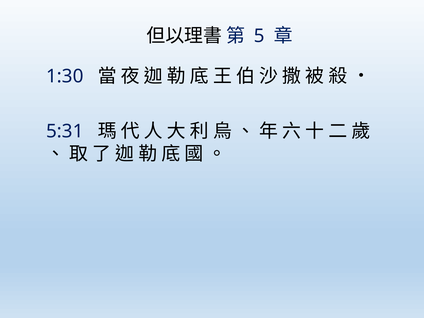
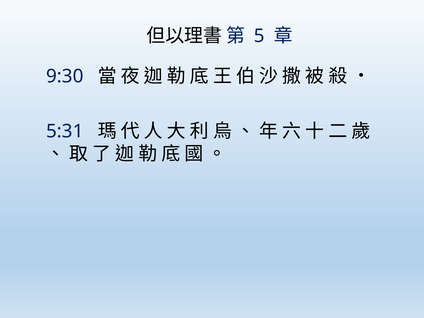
1:30: 1:30 -> 9:30
